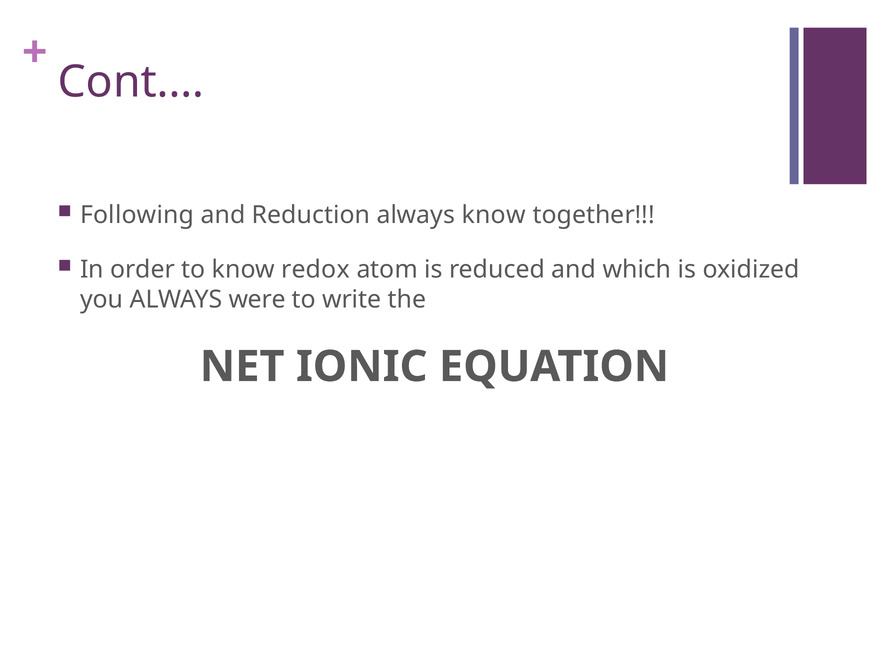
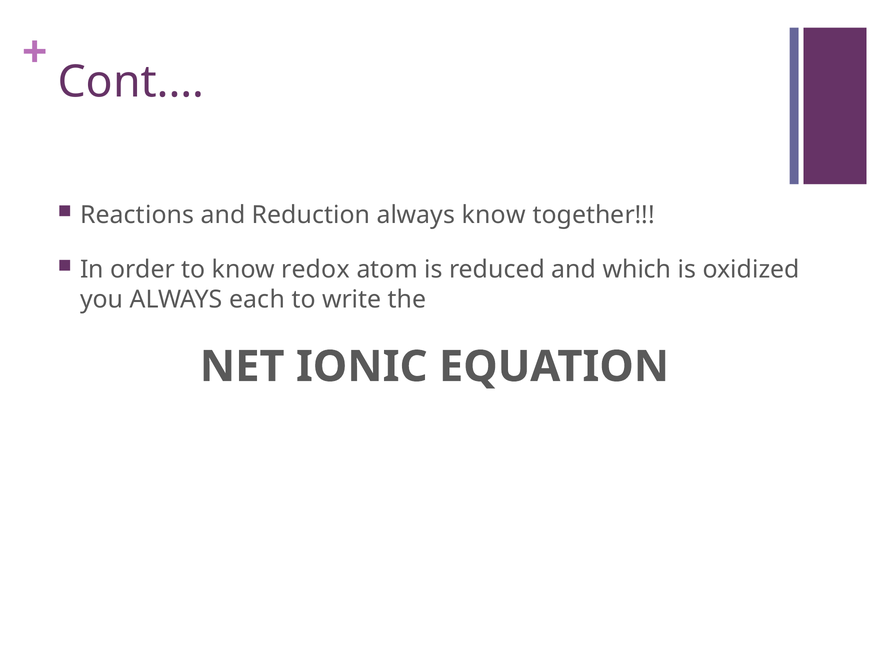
Following: Following -> Reactions
were: were -> each
